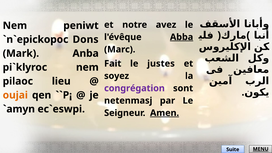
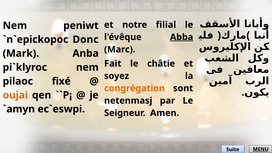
avez: avez -> filial
Dons: Dons -> Donc
justes: justes -> châtie
lieu: lieu -> fixé
congrégation colour: purple -> orange
Amen underline: present -> none
